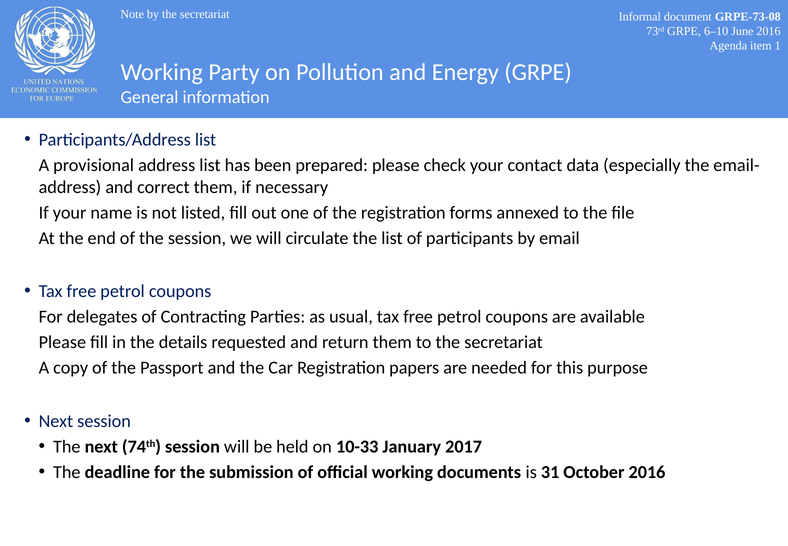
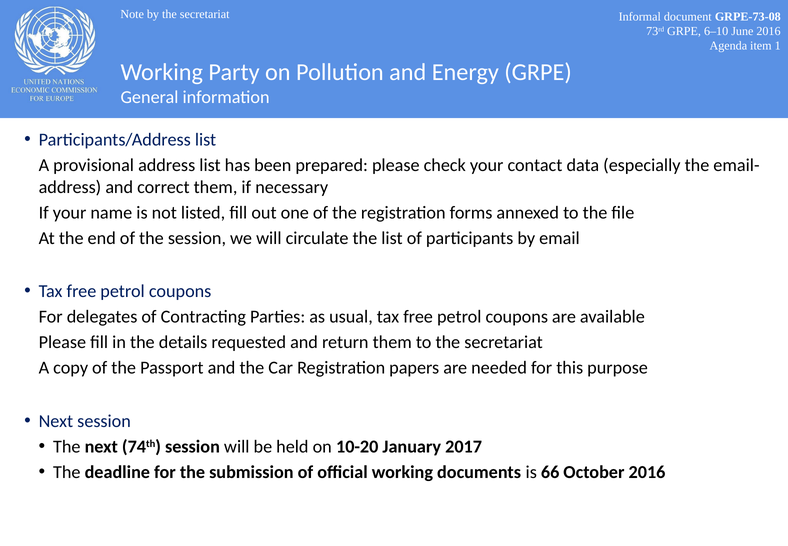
10-33: 10-33 -> 10-20
31: 31 -> 66
